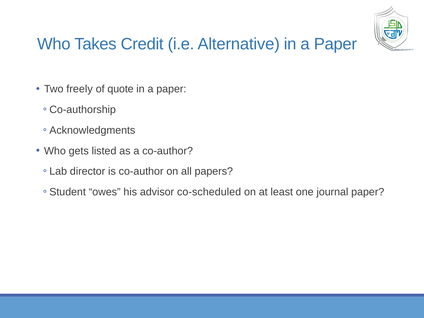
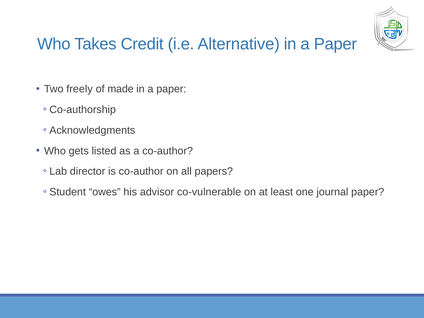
quote: quote -> made
co-scheduled: co-scheduled -> co-vulnerable
